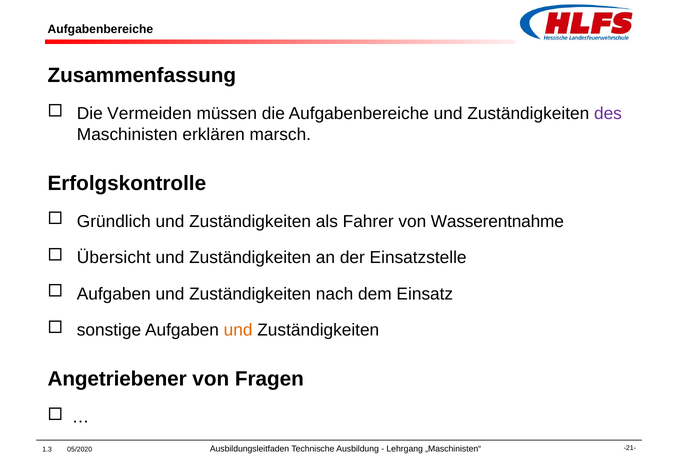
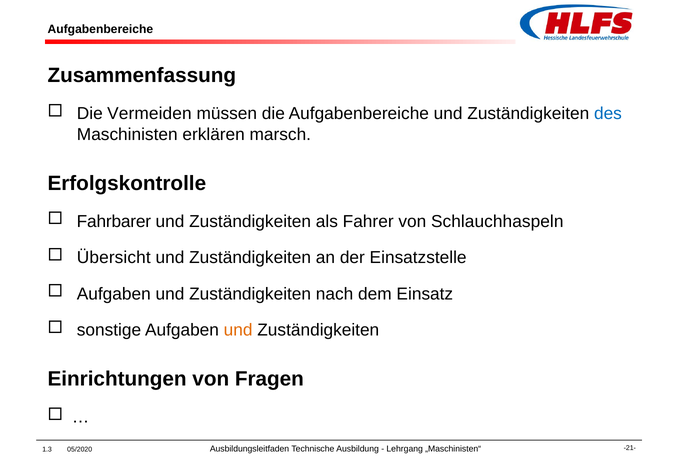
des colour: purple -> blue
Gründlich: Gründlich -> Fahrbarer
Wasserentnahme: Wasserentnahme -> Schlauchhaspeln
Angetriebener: Angetriebener -> Einrichtungen
